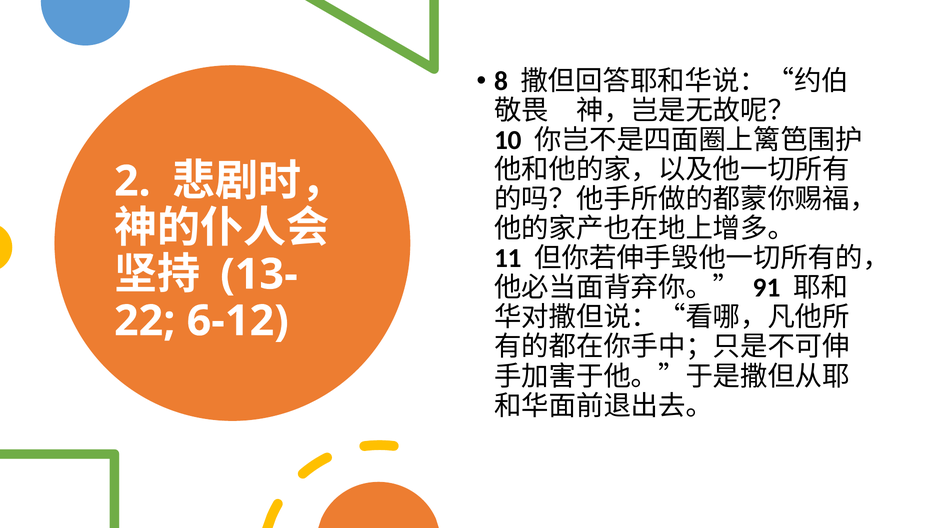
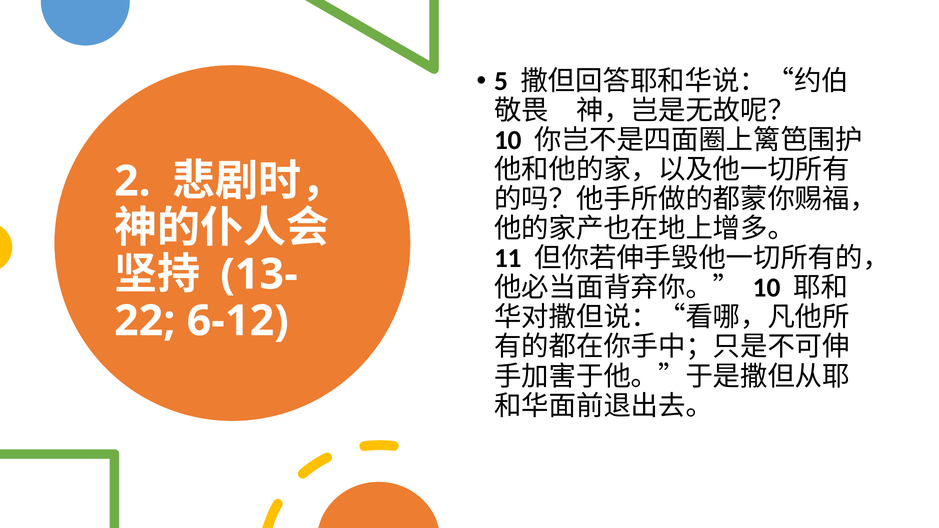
8: 8 -> 5
91 at (767, 288): 91 -> 10
